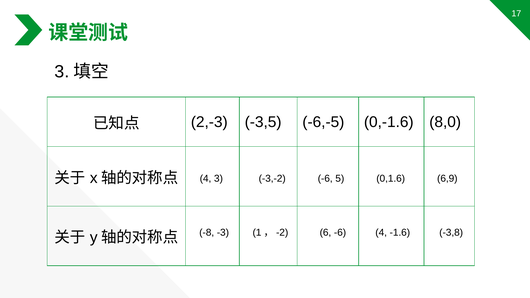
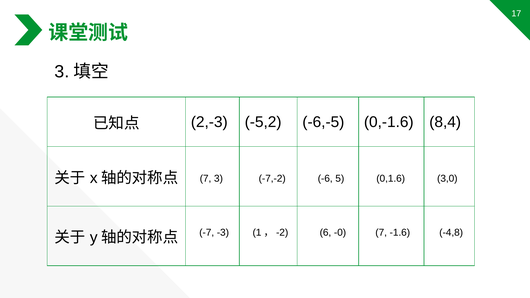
-3,5: -3,5 -> -5,2
8,0: 8,0 -> 8,4
4 at (206, 179): 4 -> 7
-3,-2: -3,-2 -> -7,-2
6,9: 6,9 -> 3,0
6 -6: -6 -> -0
4 at (381, 232): 4 -> 7
-3,8: -3,8 -> -4,8
-8: -8 -> -7
